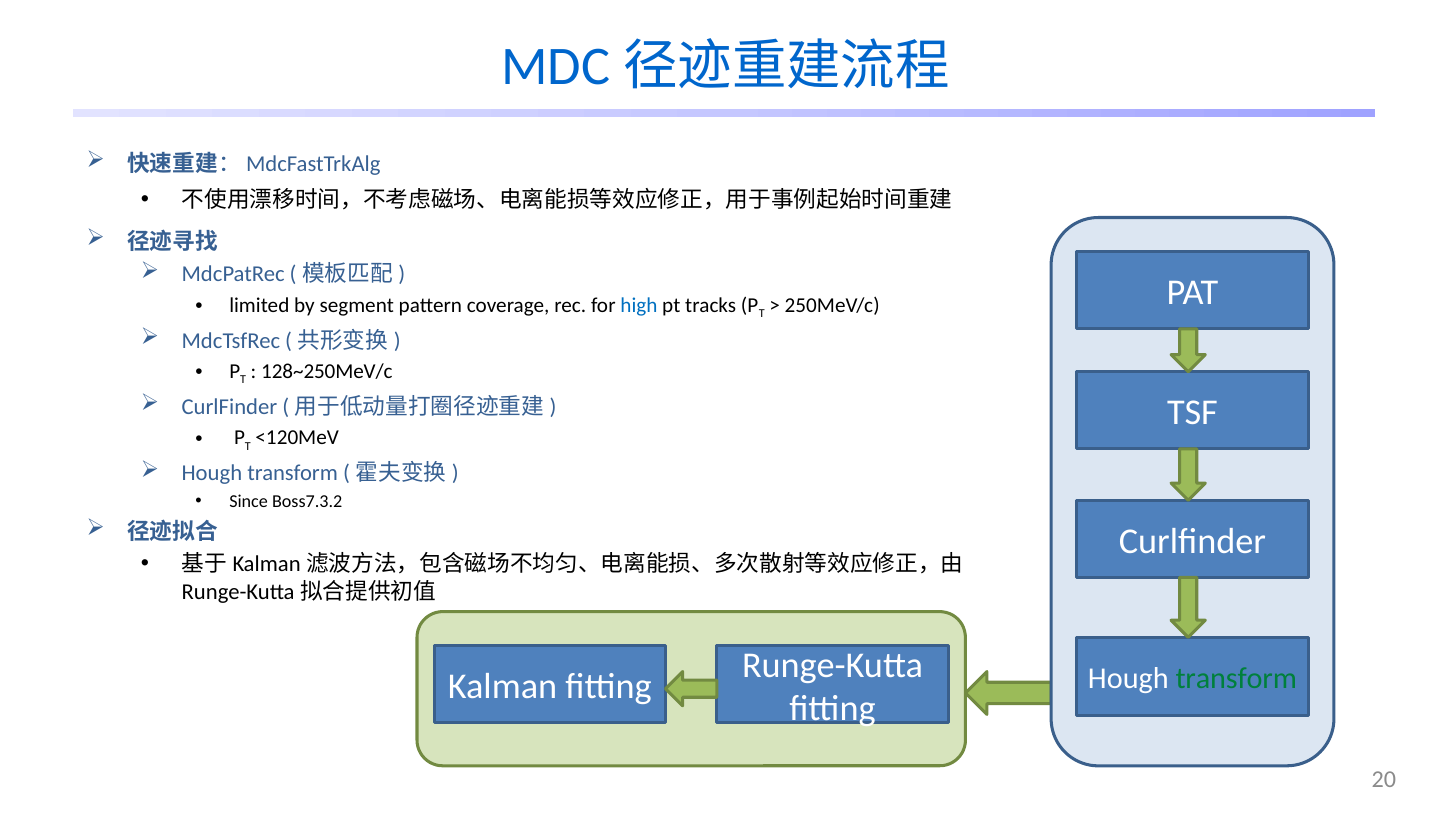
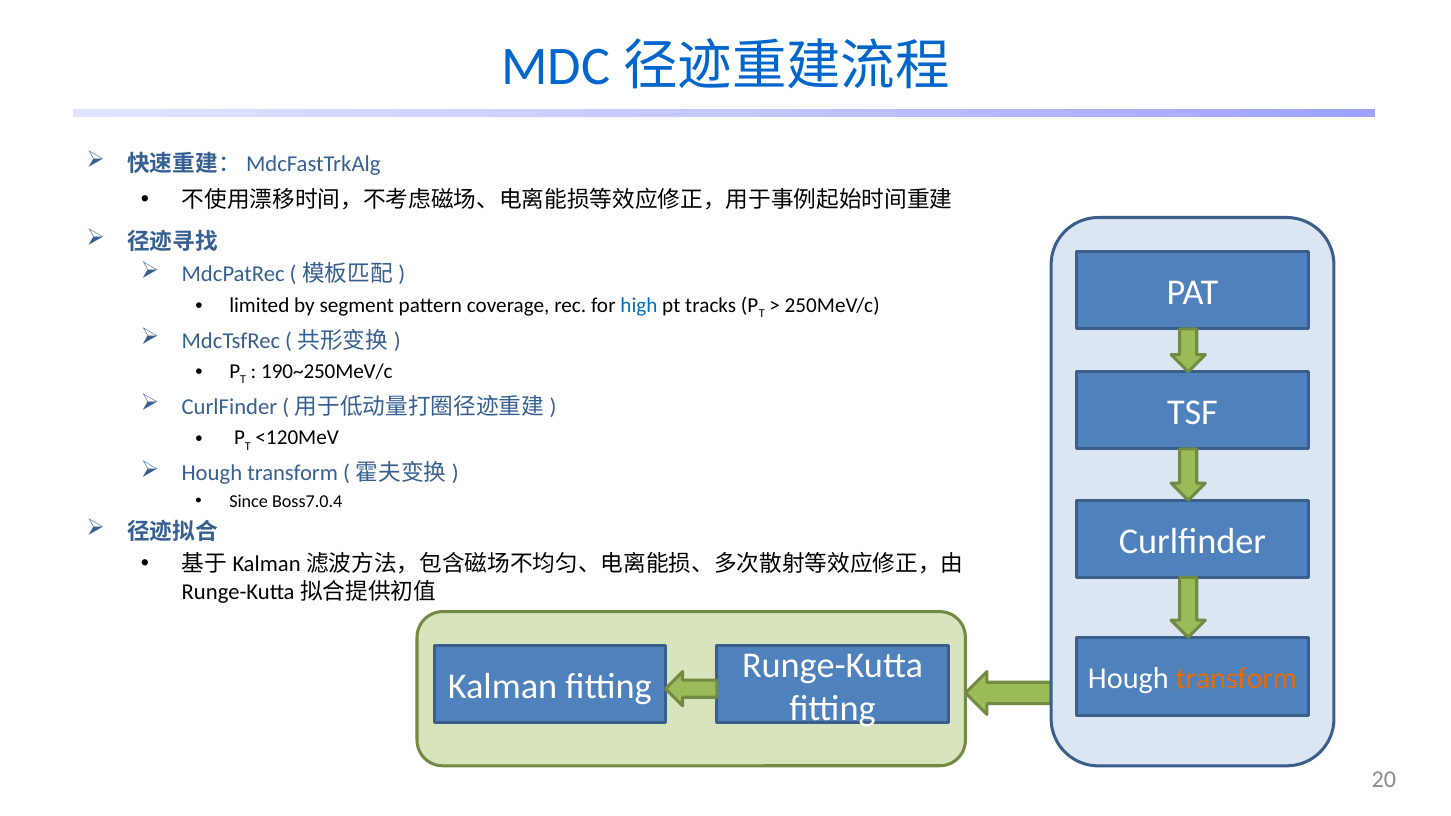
128~250MeV/c: 128~250MeV/c -> 190~250MeV/c
Boss7.3.2: Boss7.3.2 -> Boss7.0.4
transform at (1236, 679) colour: green -> orange
